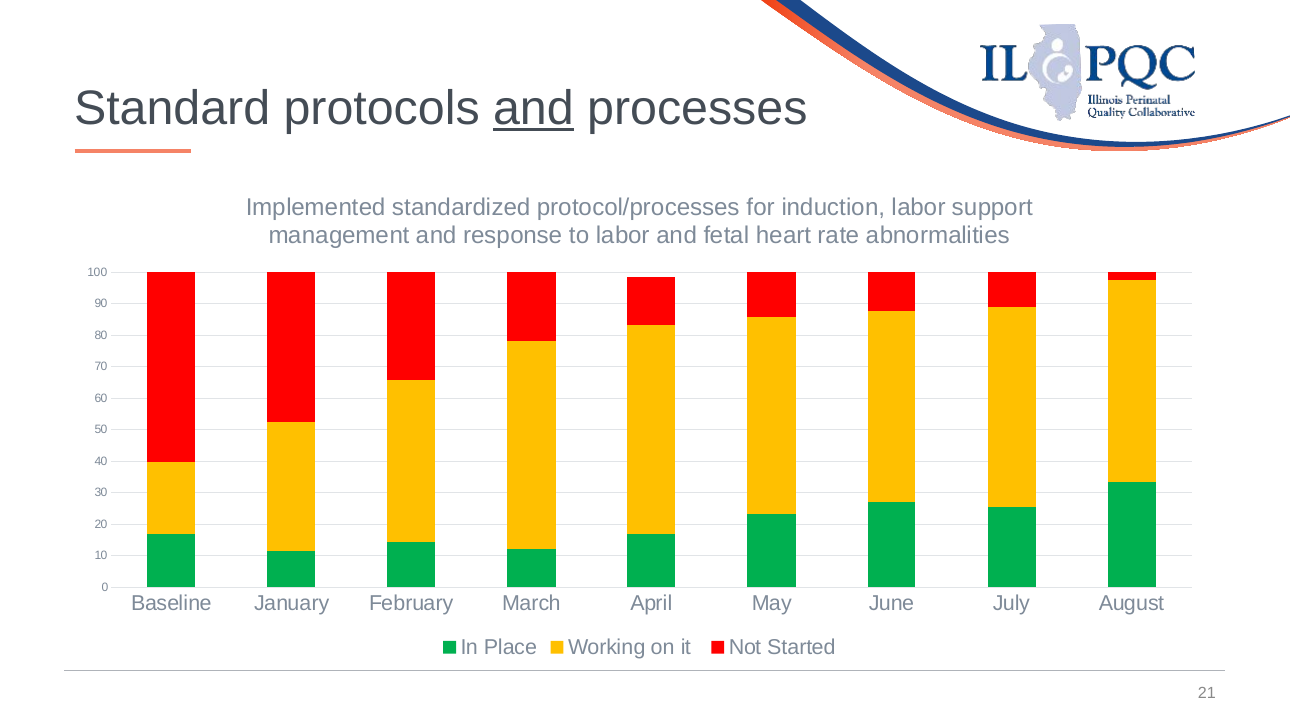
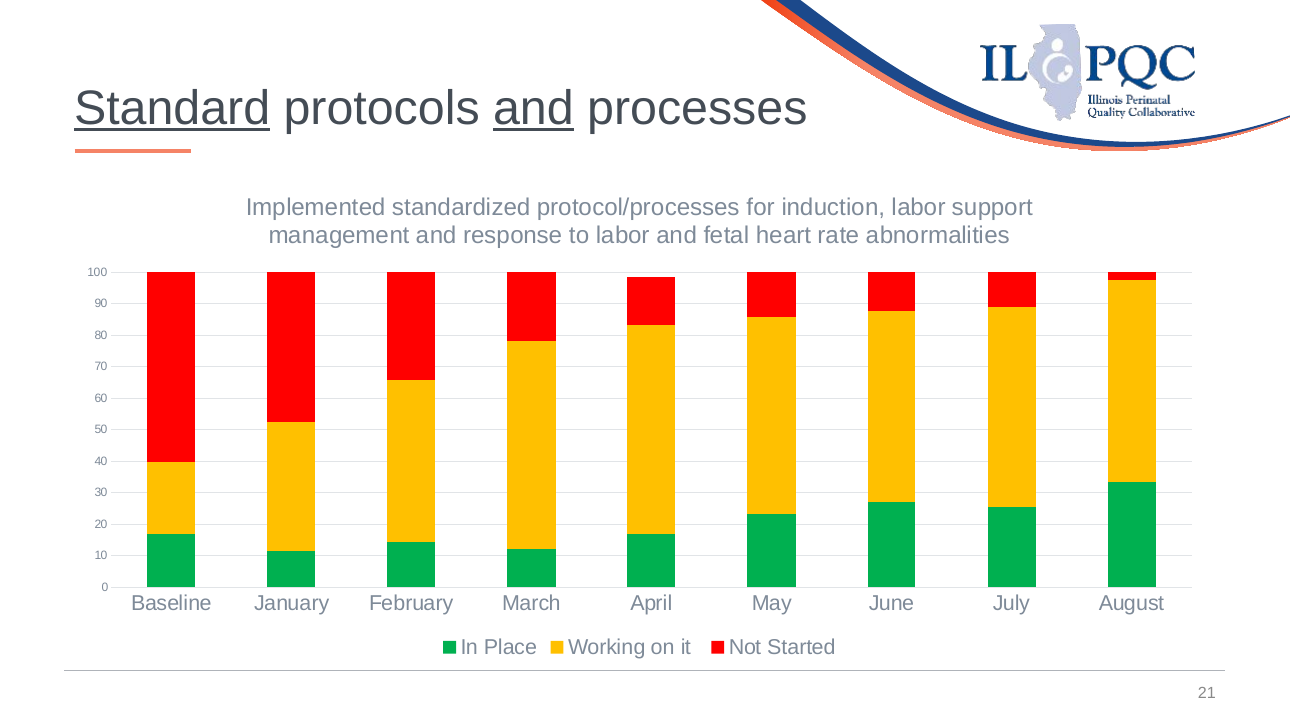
Standard underline: none -> present
